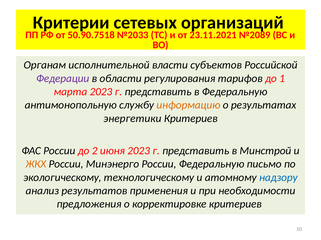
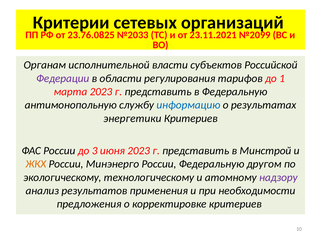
50.90.7518: 50.90.7518 -> 23.76.0825
№2089: №2089 -> №2099
информацию colour: orange -> blue
2: 2 -> 3
письмо: письмо -> другом
надзору colour: blue -> purple
